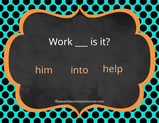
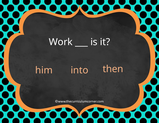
help: help -> then
